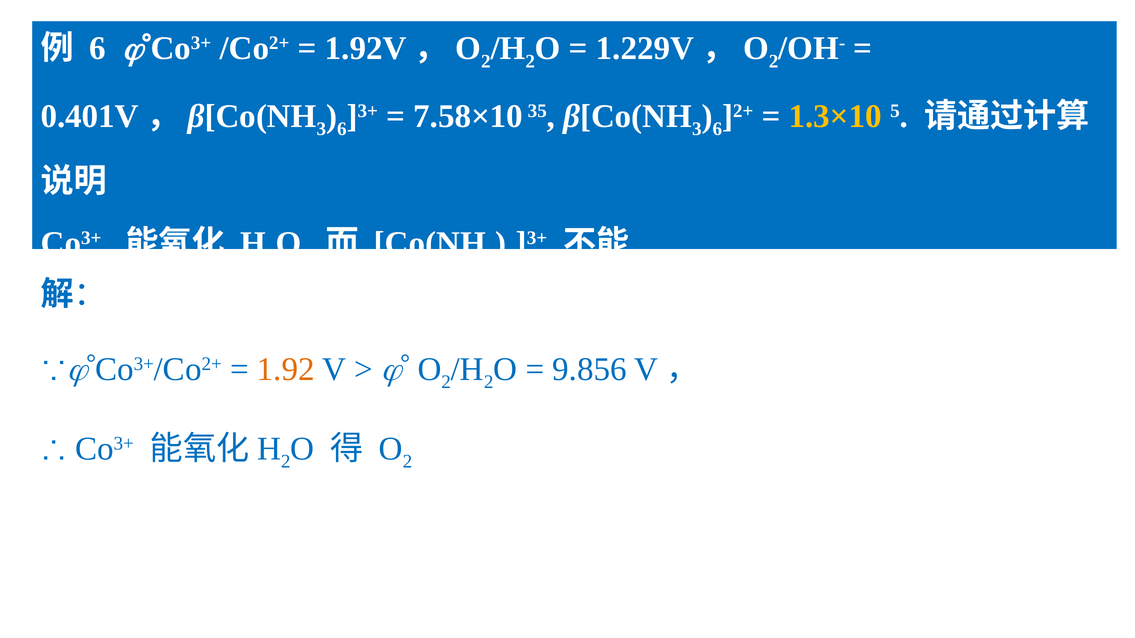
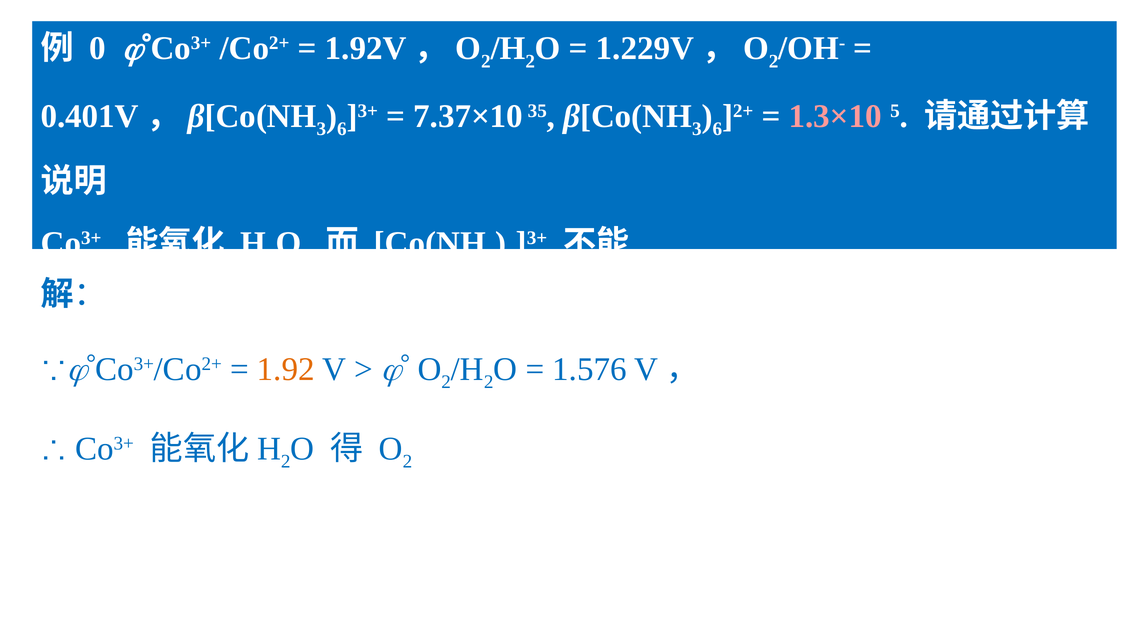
6 at (97, 48): 6 -> 0
7.58×10: 7.58×10 -> 7.37×10
1.3×10 colour: yellow -> pink
9.856: 9.856 -> 1.576
